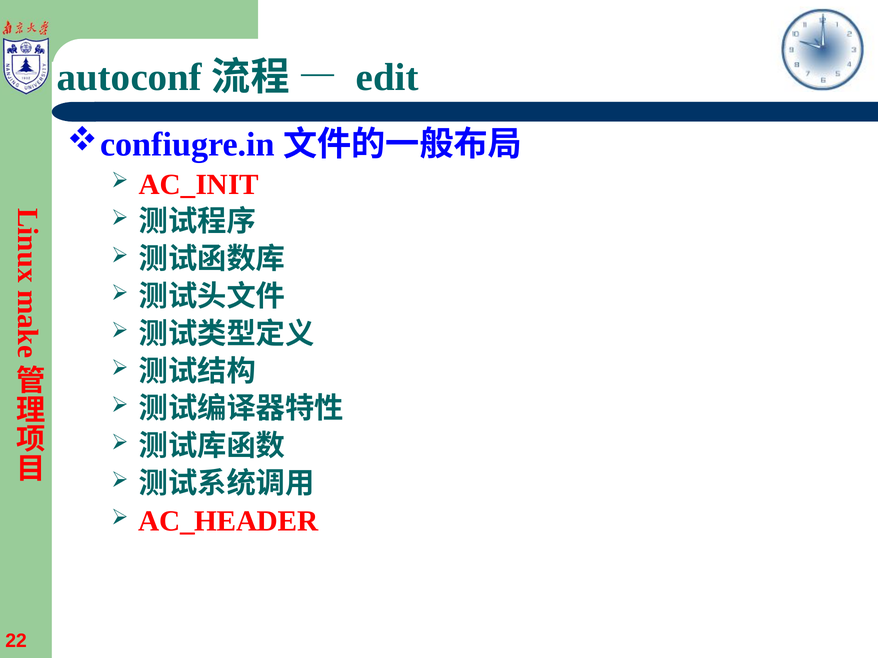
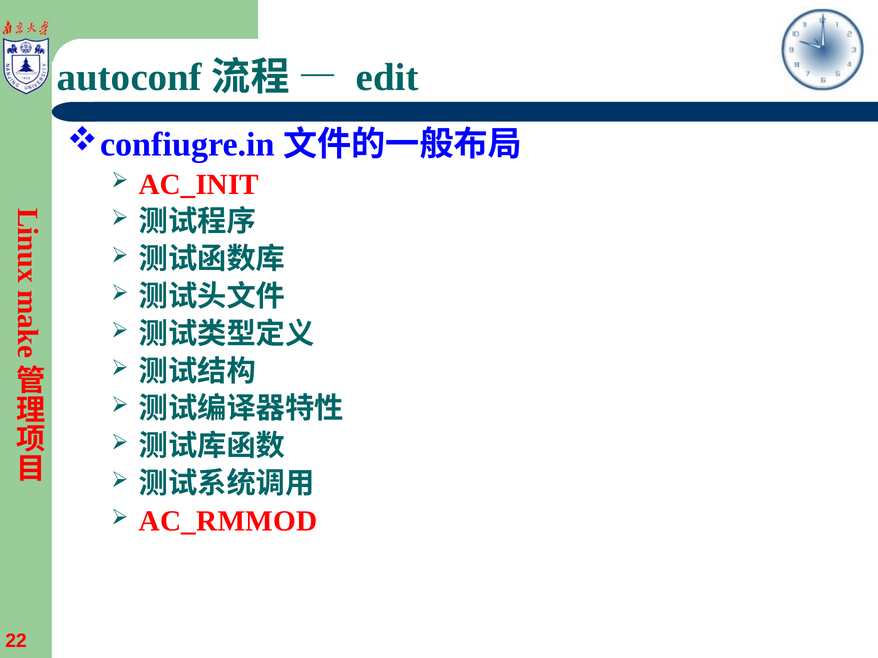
AC_HEADER: AC_HEADER -> AC_RMMOD
